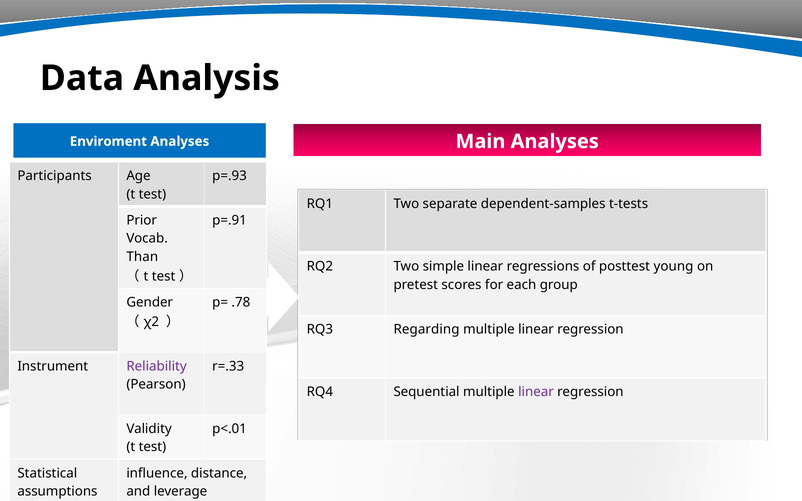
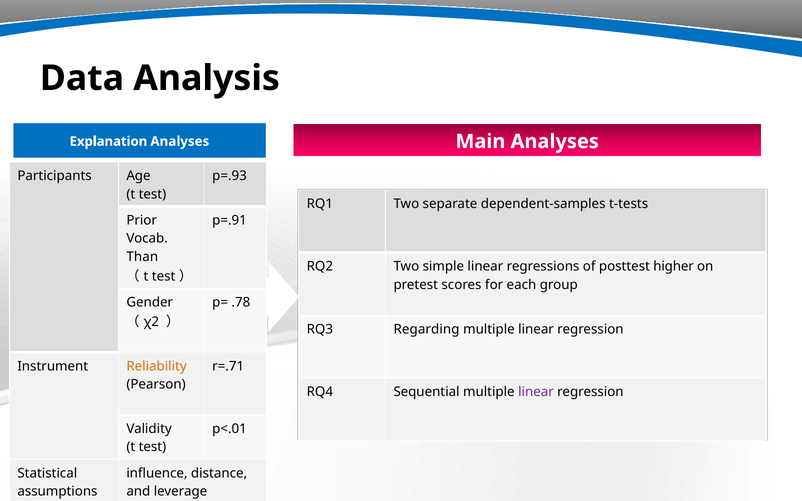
Enviroment: Enviroment -> Explanation
young: young -> higher
Reliability colour: purple -> orange
r=.33: r=.33 -> r=.71
